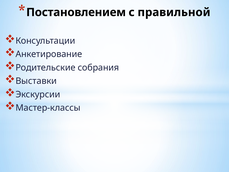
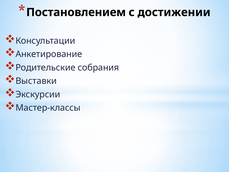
правильной: правильной -> достижении
